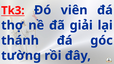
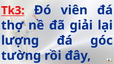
thánh: thánh -> lượng
